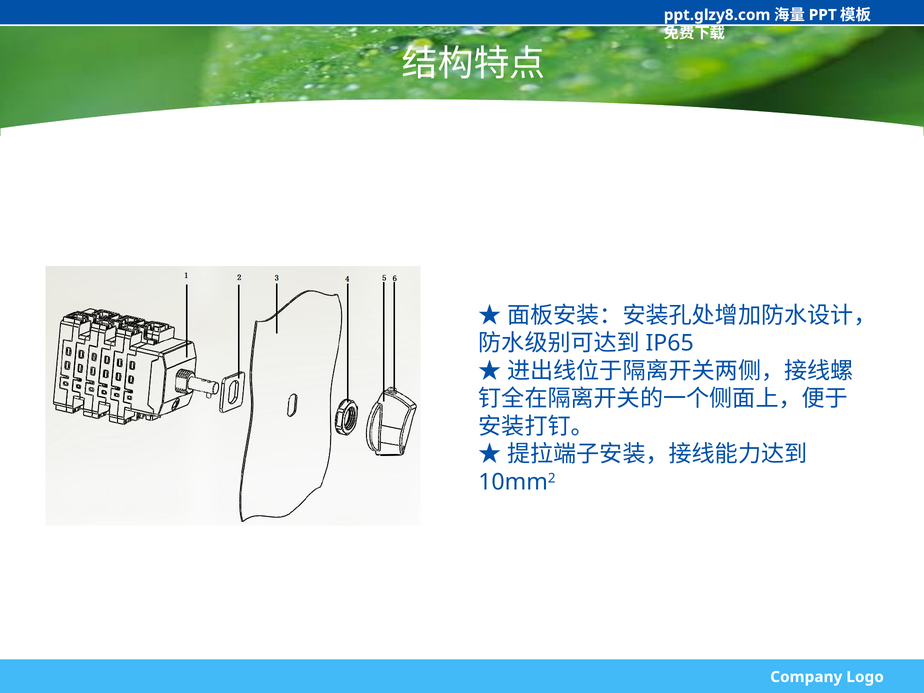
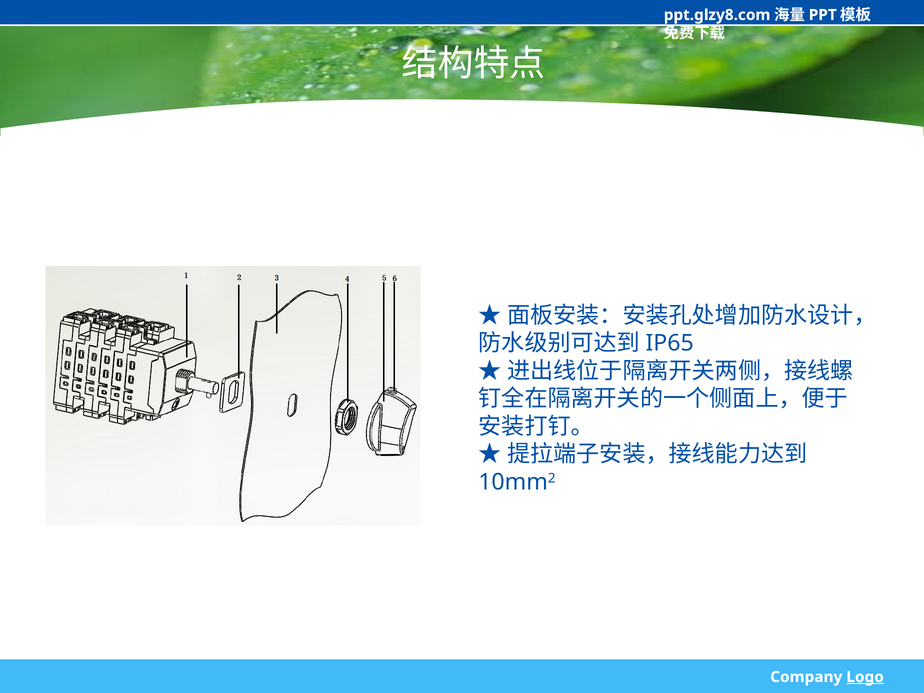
Logo underline: none -> present
